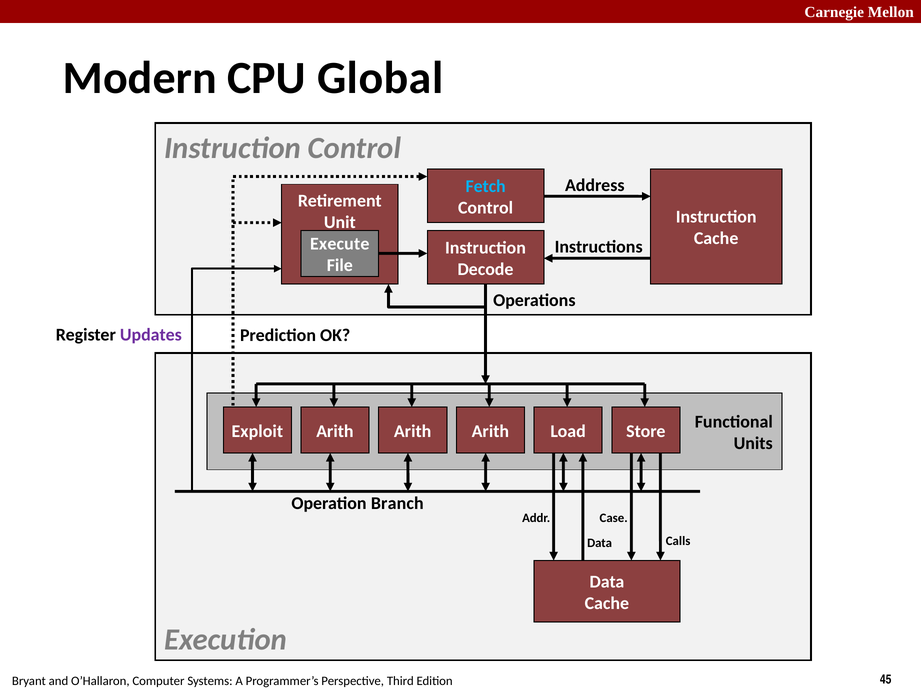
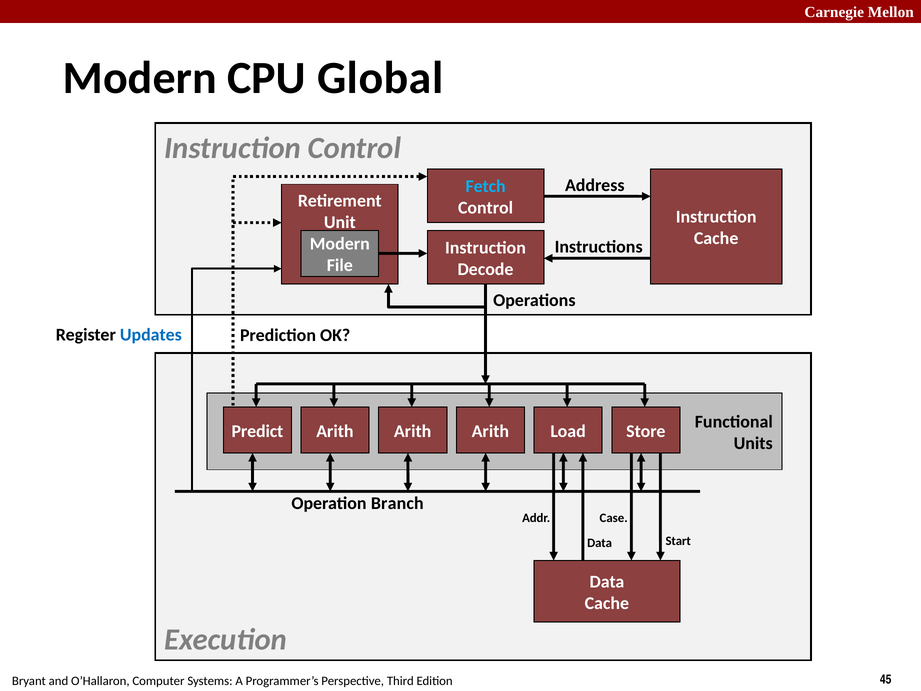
Execute at (340, 244): Execute -> Modern
Updates colour: purple -> blue
Exploit: Exploit -> Predict
Calls: Calls -> Start
